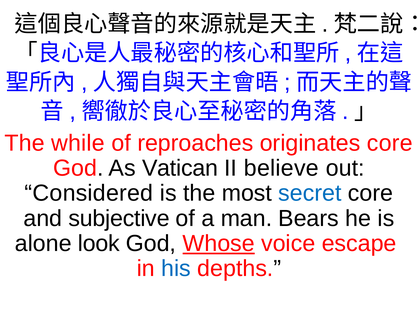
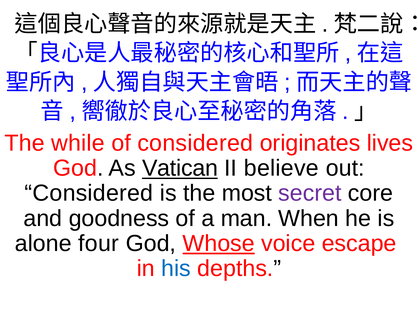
of reproaches: reproaches -> considered
originates core: core -> lives
Vatican underline: none -> present
secret colour: blue -> purple
subjective: subjective -> goodness
Bears: Bears -> When
look: look -> four
